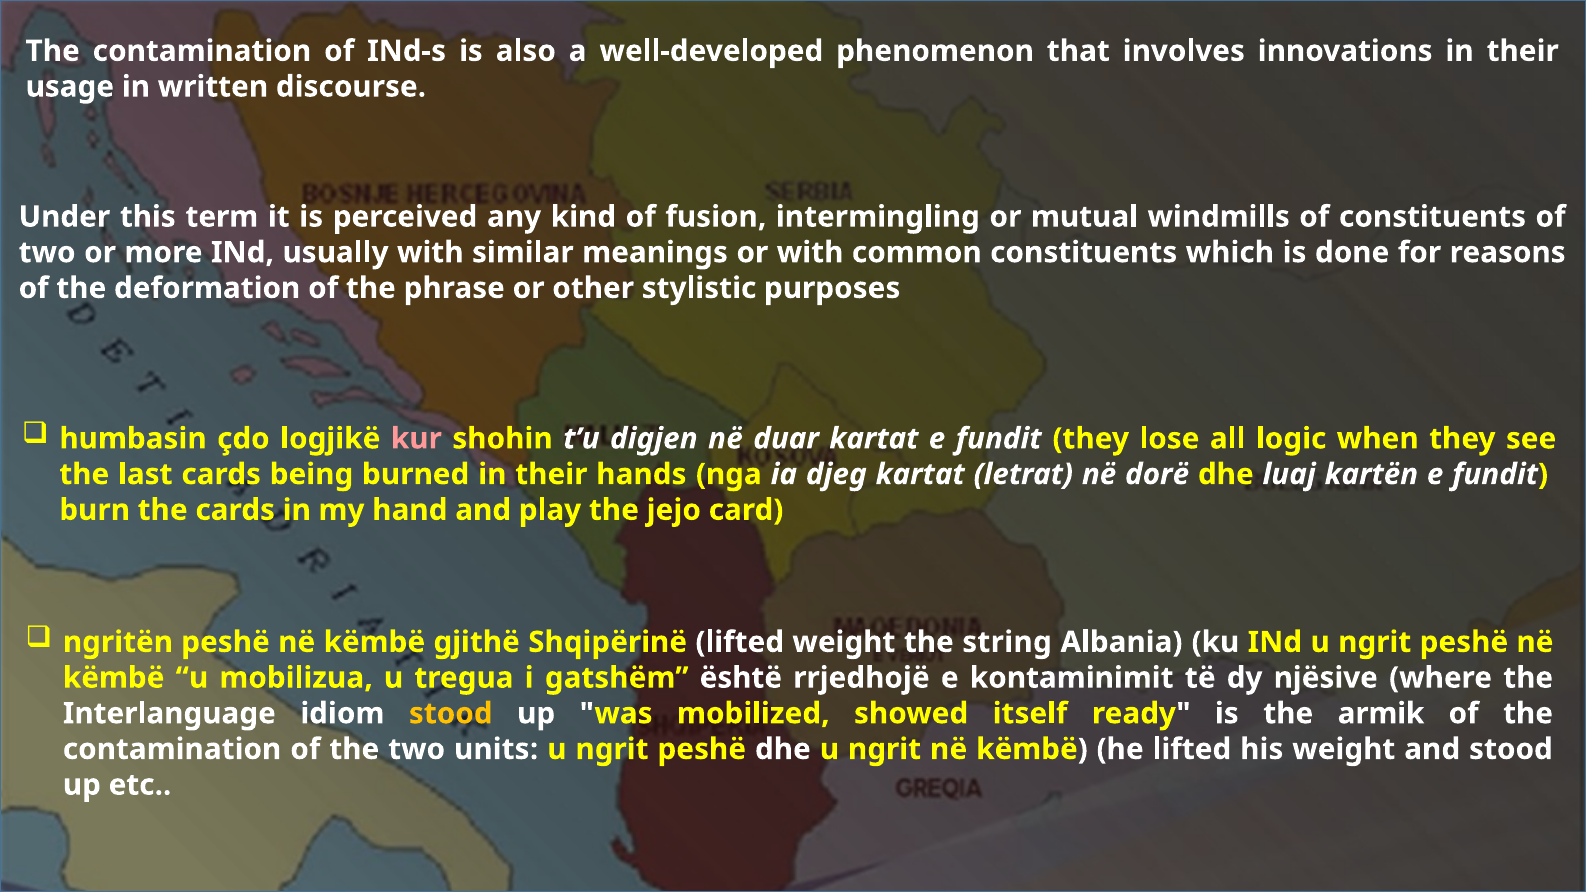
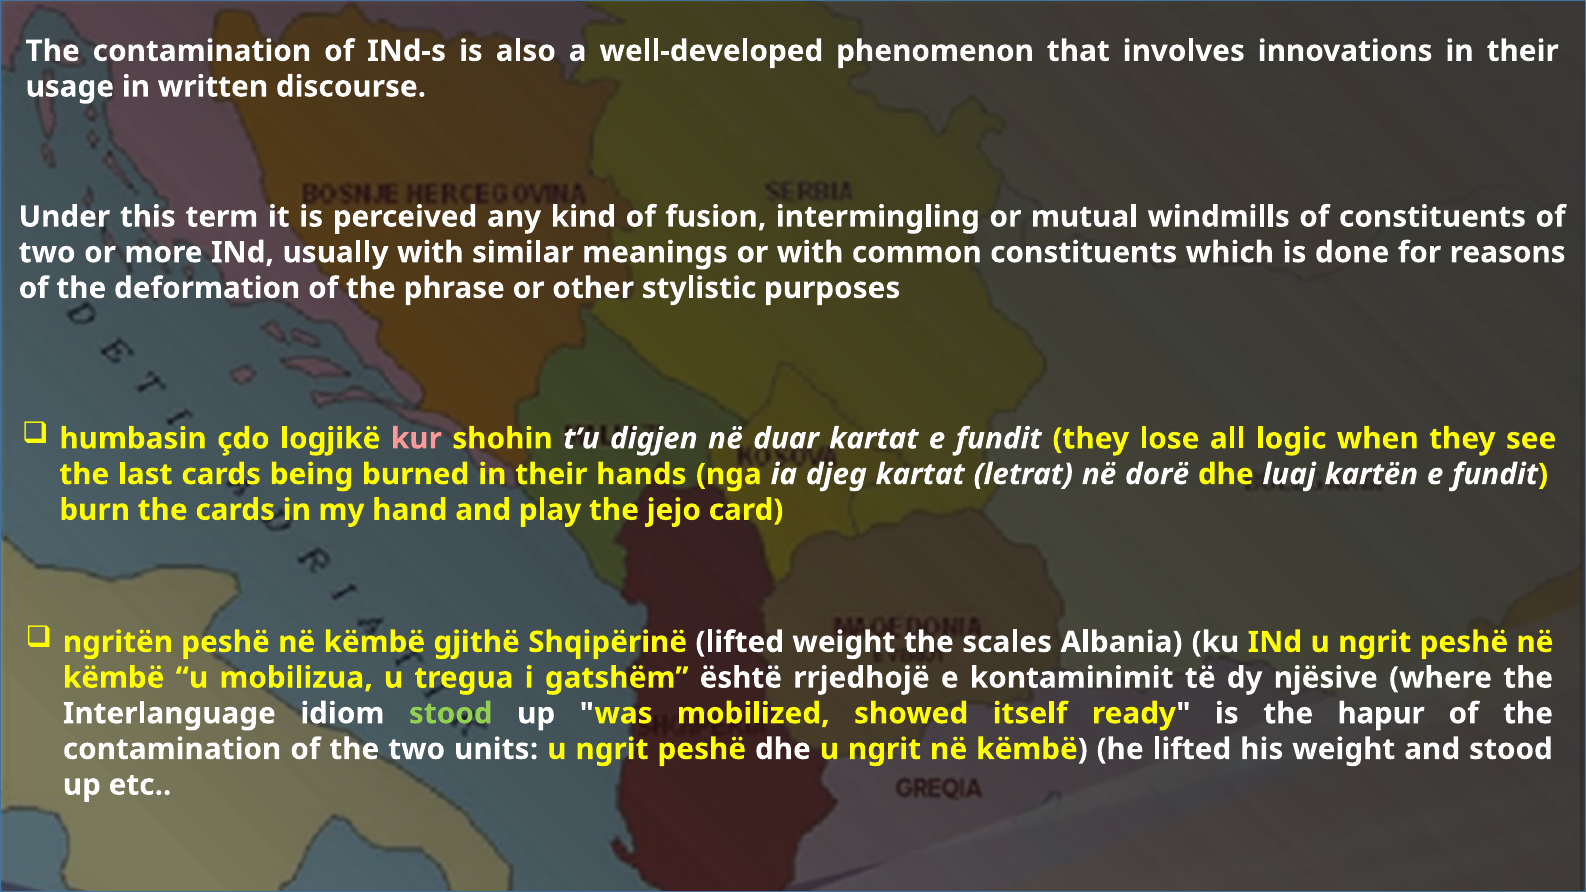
string: string -> scales
stood at (451, 714) colour: yellow -> light green
armik: armik -> hapur
